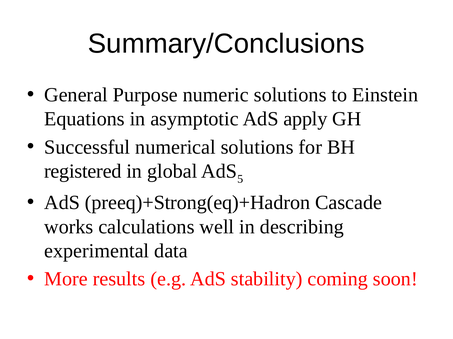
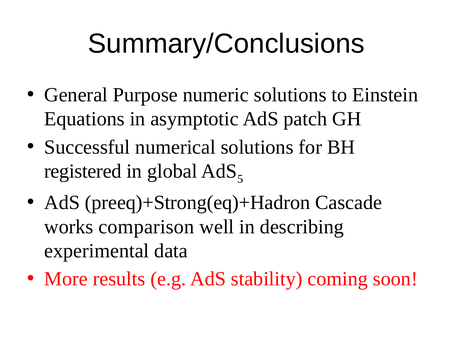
apply: apply -> patch
calculations: calculations -> comparison
